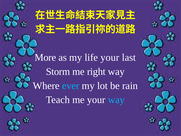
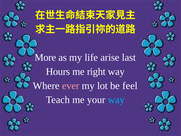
life your: your -> arise
Storm: Storm -> Hours
ever colour: light blue -> pink
rain: rain -> feel
